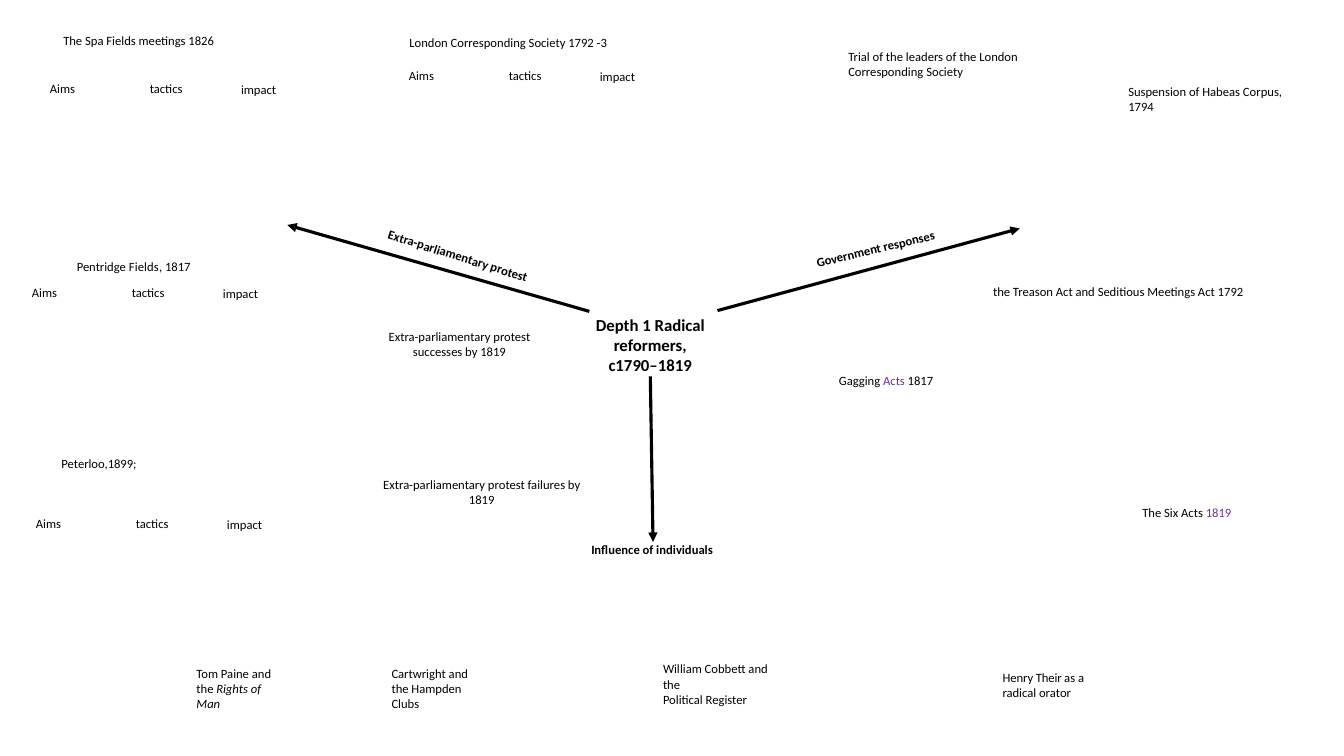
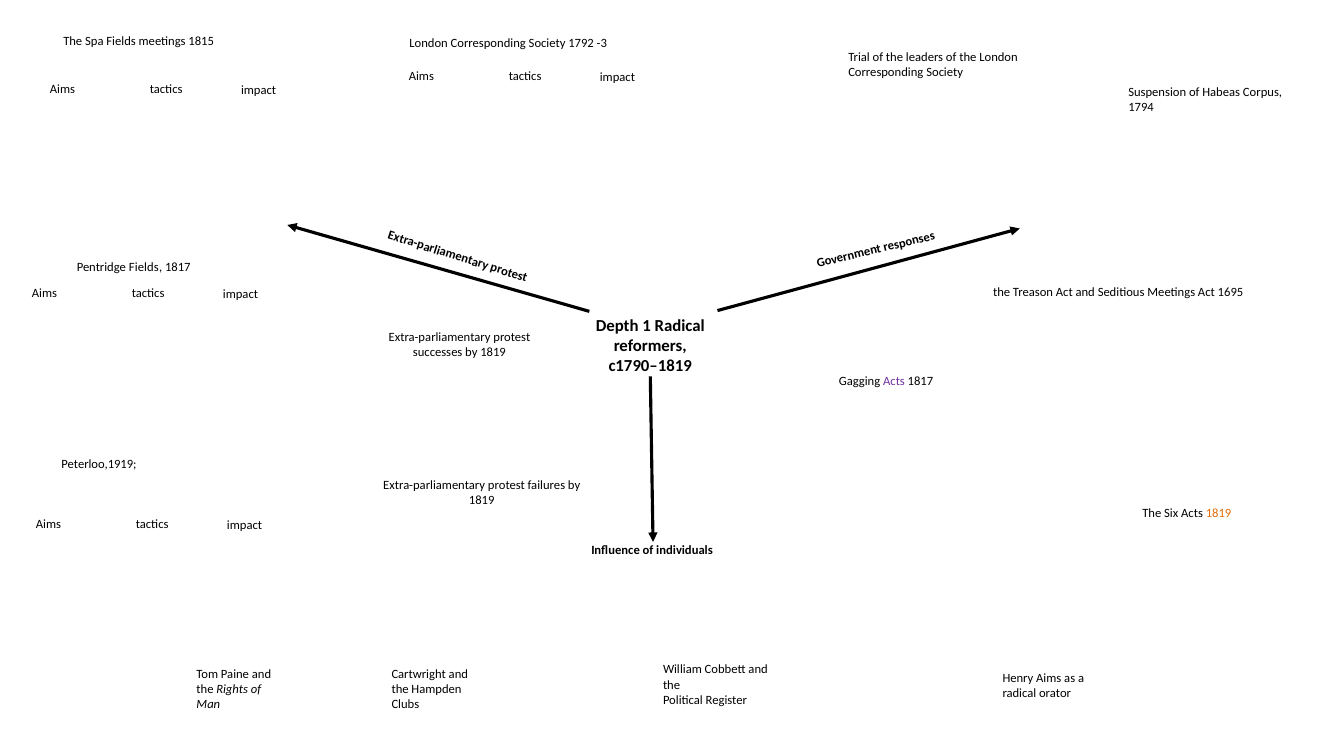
1826: 1826 -> 1815
Act 1792: 1792 -> 1695
Peterloo,1899: Peterloo,1899 -> Peterloo,1919
1819 at (1219, 513) colour: purple -> orange
Henry Their: Their -> Aims
